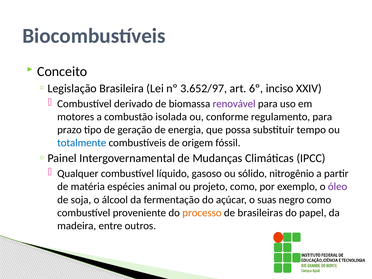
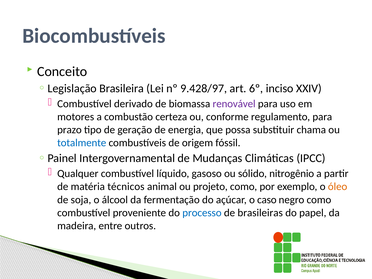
3.652/97: 3.652/97 -> 9.428/97
isolada: isolada -> certeza
tempo: tempo -> chama
espécies: espécies -> técnicos
óleo colour: purple -> orange
suas: suas -> caso
processo colour: orange -> blue
